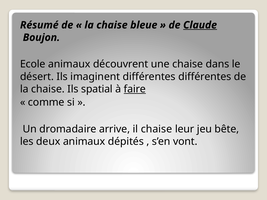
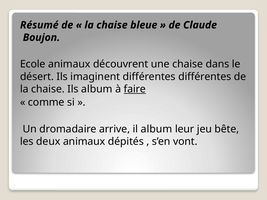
Claude underline: present -> none
Ils spatial: spatial -> album
il chaise: chaise -> album
